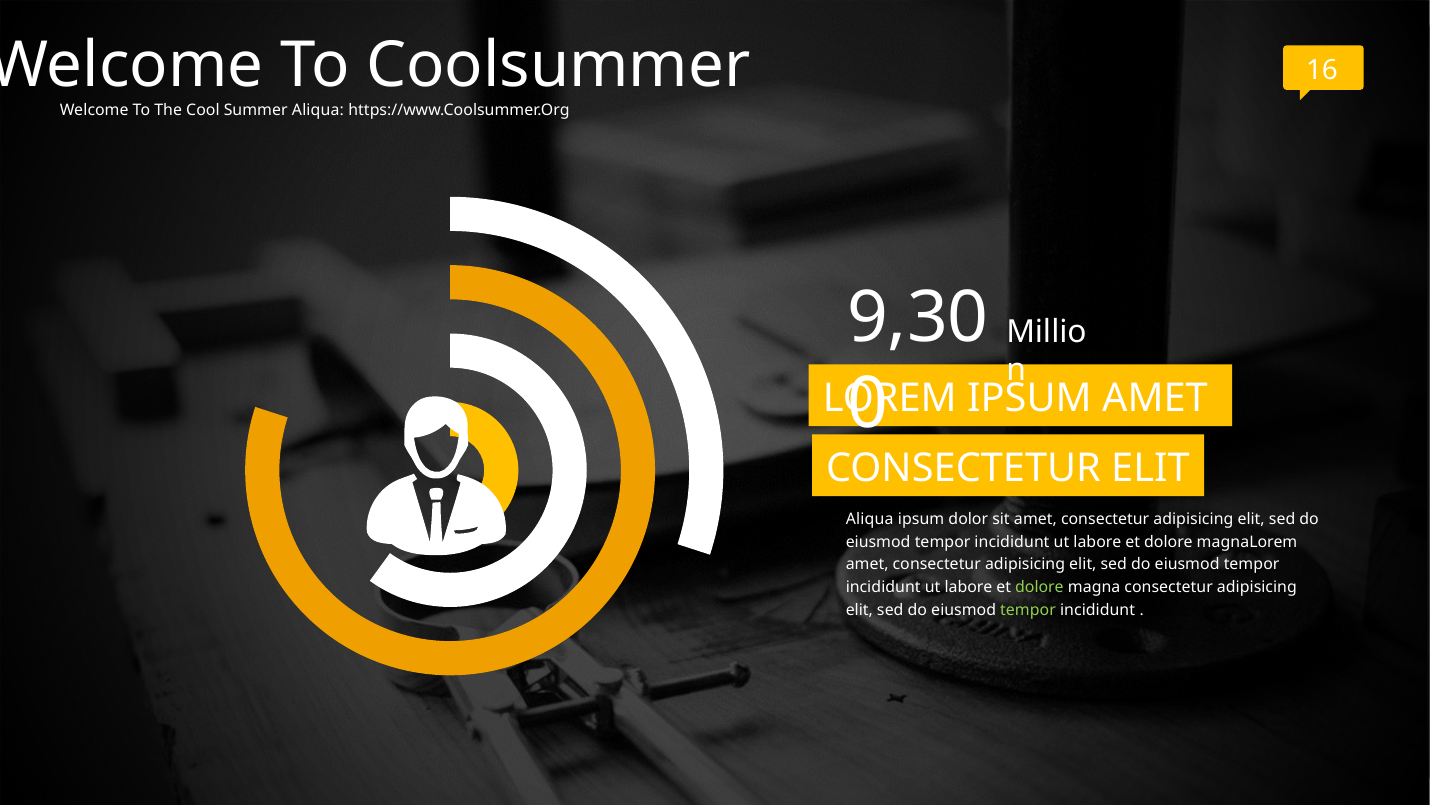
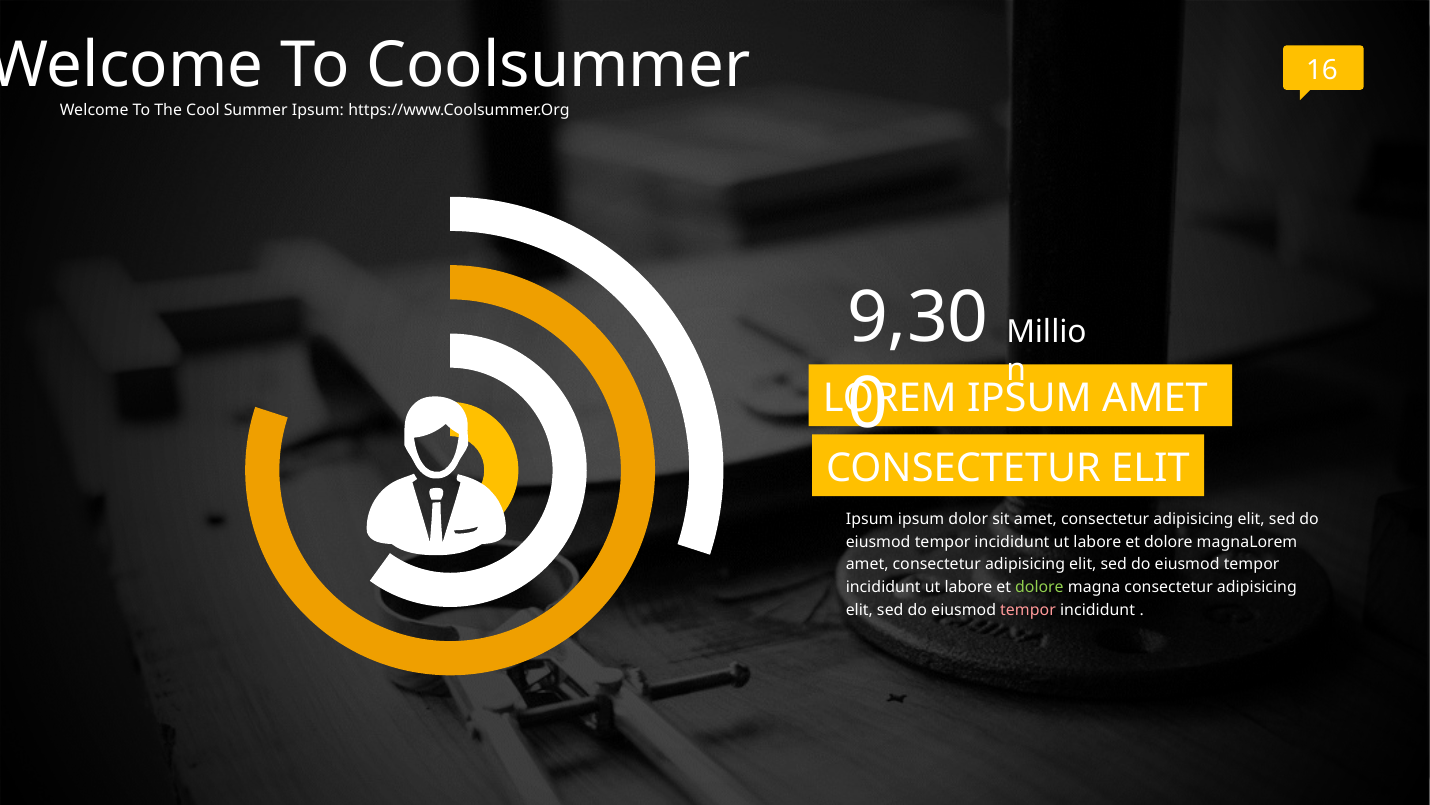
Summer Aliqua: Aliqua -> Ipsum
Aliqua at (870, 519): Aliqua -> Ipsum
tempor at (1028, 610) colour: light green -> pink
